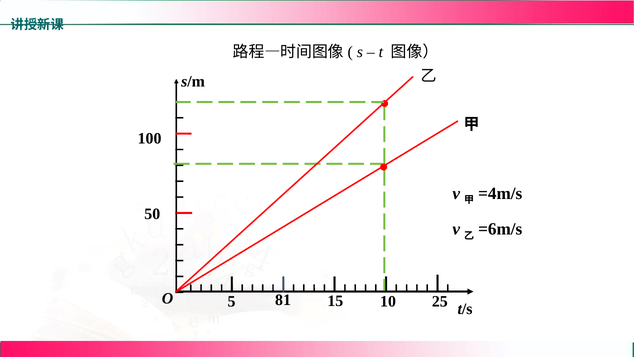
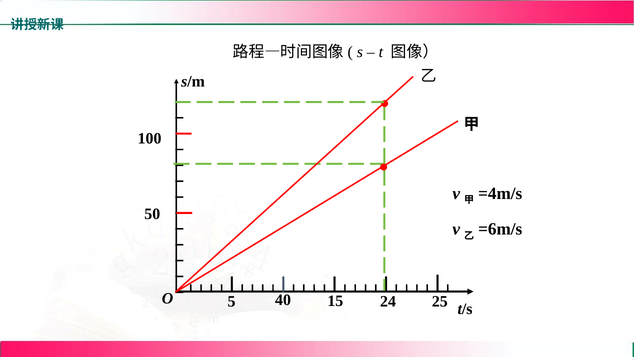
81: 81 -> 40
10: 10 -> 24
